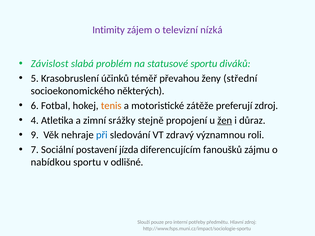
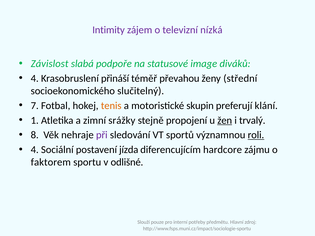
problém: problém -> podpoře
statusové sportu: sportu -> image
5 at (35, 78): 5 -> 4
účinků: účinků -> přináší
některých: některých -> slučitelný
6: 6 -> 7
zátěže: zátěže -> skupin
preferují zdroj: zdroj -> klání
4: 4 -> 1
důraz: důraz -> trvalý
9: 9 -> 8
při colour: blue -> purple
zdravý: zdravý -> sportů
roli underline: none -> present
7 at (35, 150): 7 -> 4
fanoušků: fanoušků -> hardcore
nabídkou: nabídkou -> faktorem
